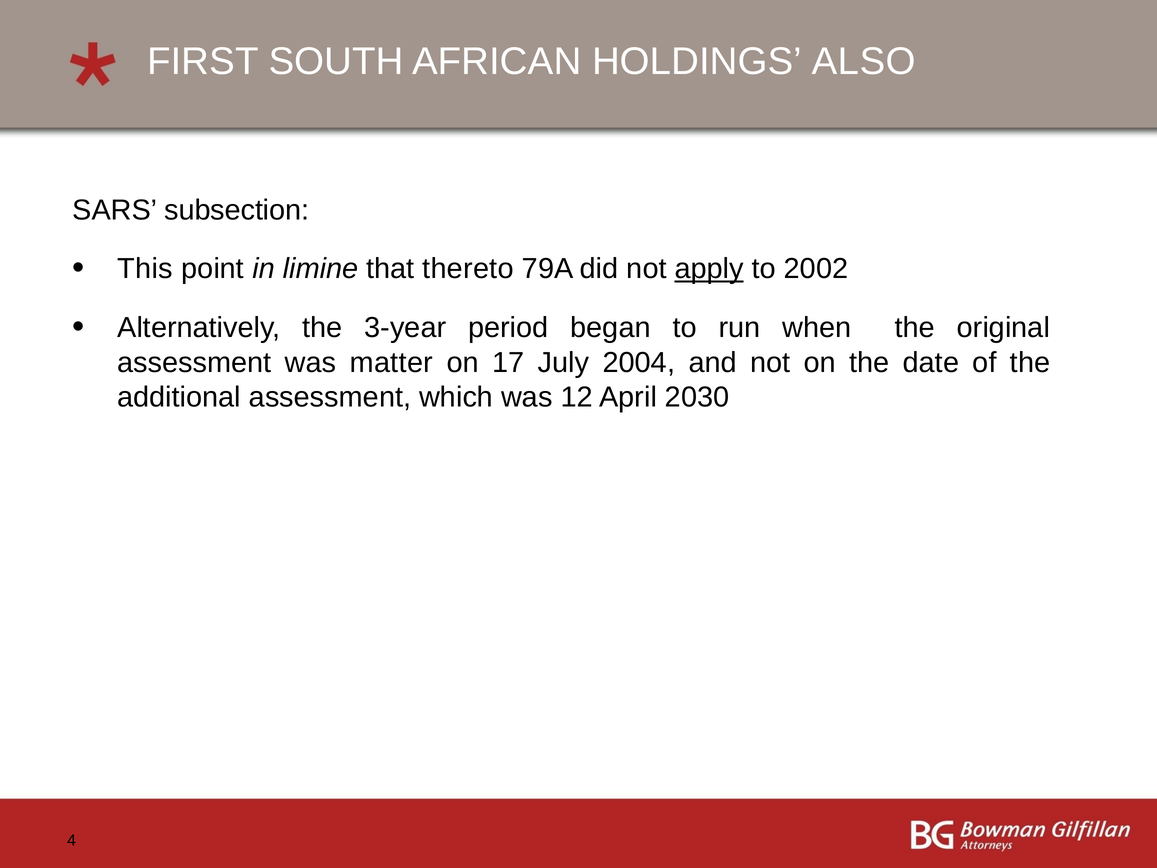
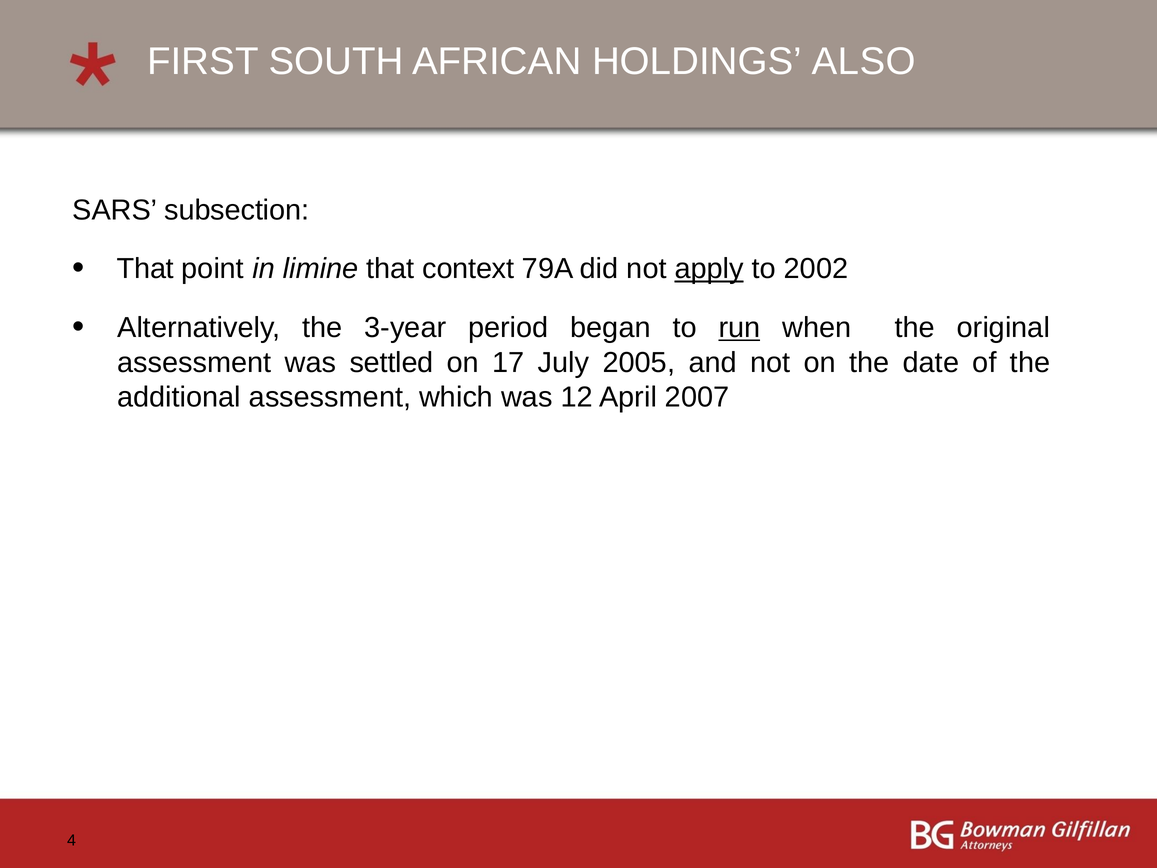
This at (145, 269): This -> That
thereto: thereto -> context
run underline: none -> present
matter: matter -> settled
2004: 2004 -> 2005
2030: 2030 -> 2007
